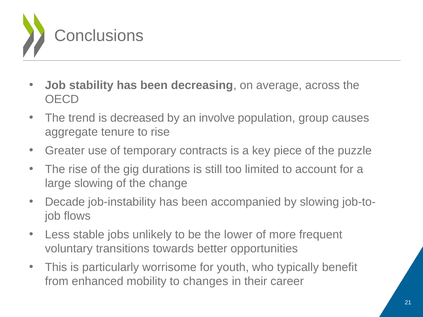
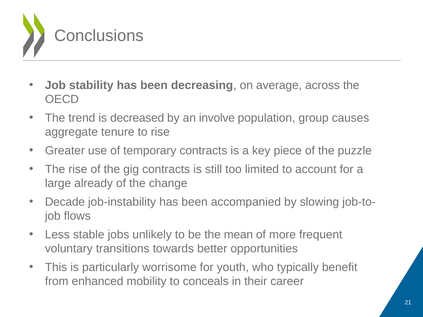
gig durations: durations -> contracts
large slowing: slowing -> already
lower: lower -> mean
changes: changes -> conceals
